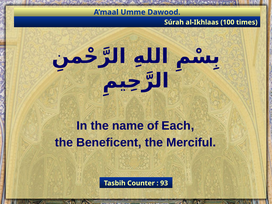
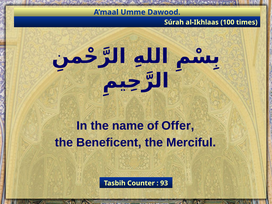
Each: Each -> Offer
